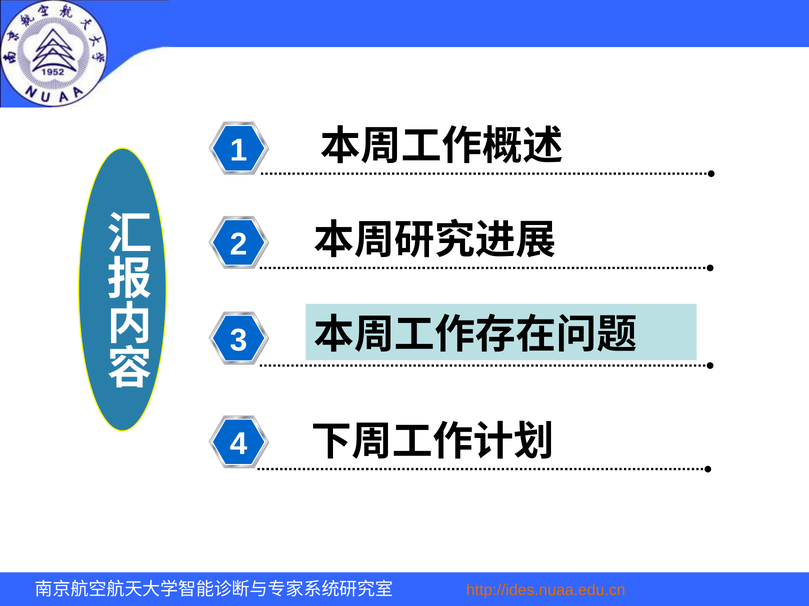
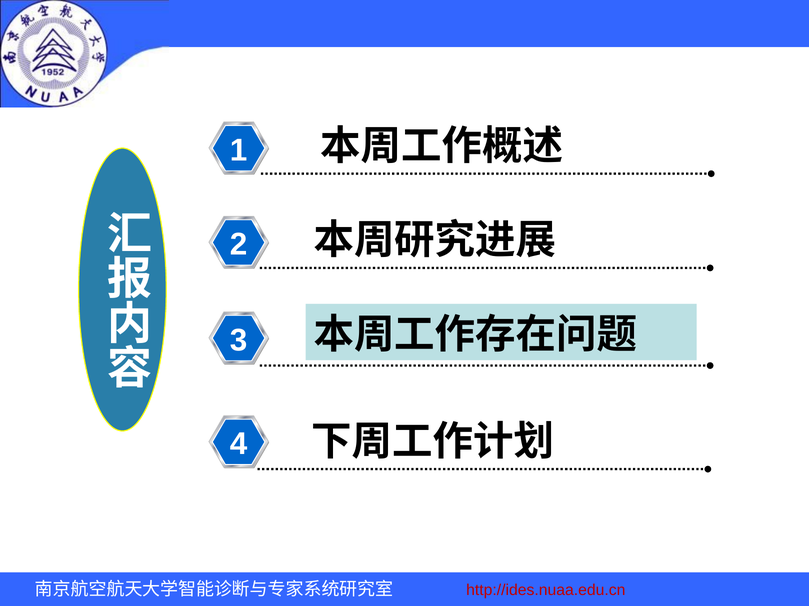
http://ides.nuaa.edu.cn colour: orange -> red
